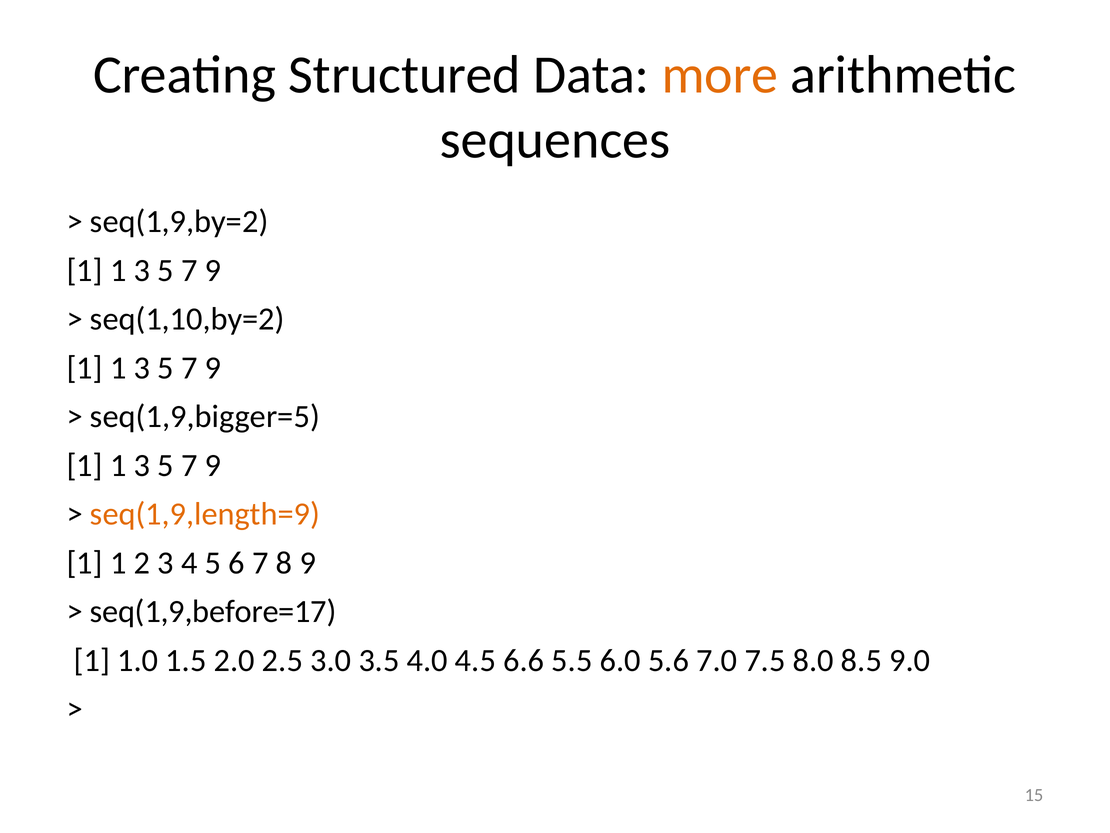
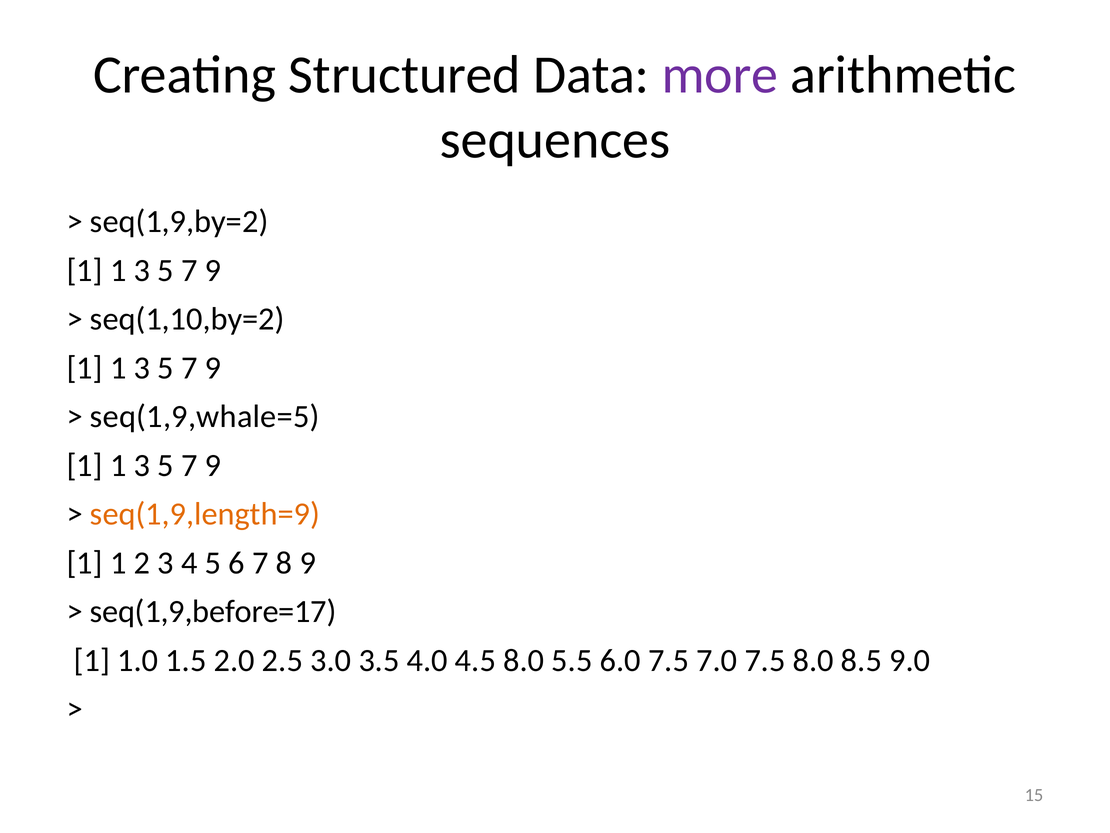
more colour: orange -> purple
seq(1,9,bigger=5: seq(1,9,bigger=5 -> seq(1,9,whale=5
4.5 6.6: 6.6 -> 8.0
6.0 5.6: 5.6 -> 7.5
